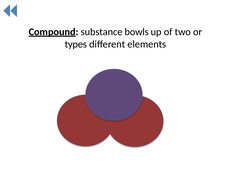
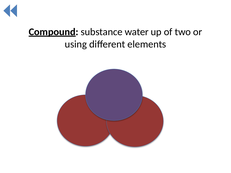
bowls: bowls -> water
types: types -> using
